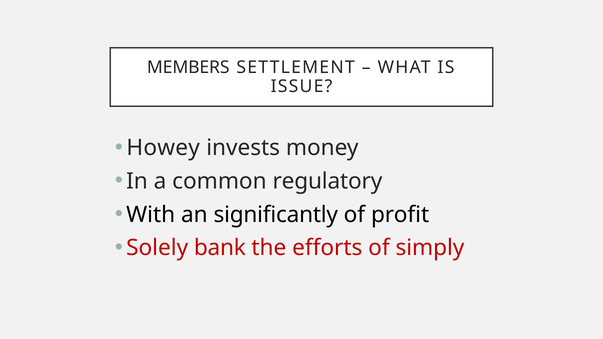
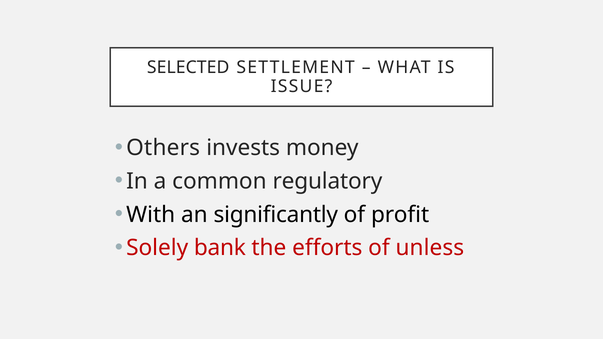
MEMBERS: MEMBERS -> SELECTED
Howey: Howey -> Others
simply: simply -> unless
